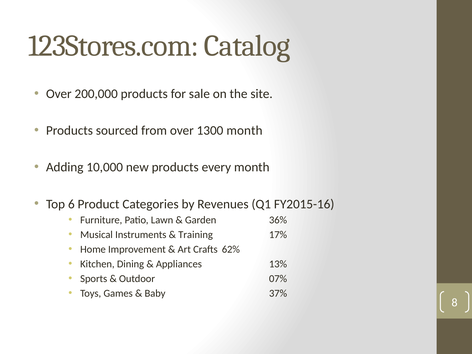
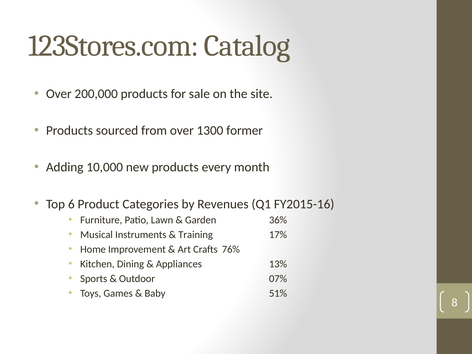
1300 month: month -> former
62%: 62% -> 76%
37%: 37% -> 51%
